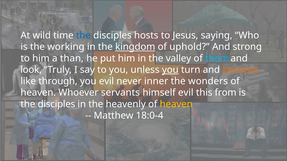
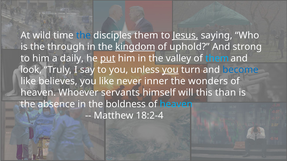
disciples hosts: hosts -> them
Jesus underline: none -> present
working: working -> through
than: than -> daily
put underline: none -> present
become colour: orange -> blue
through: through -> believes
you evil: evil -> like
himself evil: evil -> will
from: from -> than
disciples at (56, 104): disciples -> absence
heavenly: heavenly -> boldness
heaven at (176, 104) colour: yellow -> light blue
18:0-4: 18:0-4 -> 18:2-4
